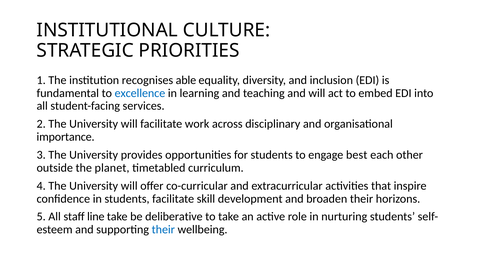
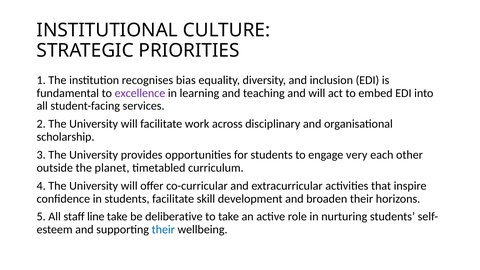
able: able -> bias
excellence colour: blue -> purple
importance: importance -> scholarship
best: best -> very
